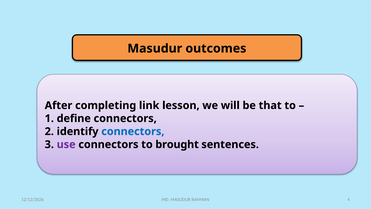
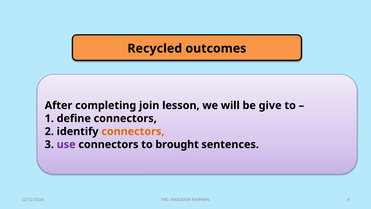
Masudur at (155, 48): Masudur -> Recycled
link: link -> join
that: that -> give
connectors at (133, 131) colour: blue -> orange
